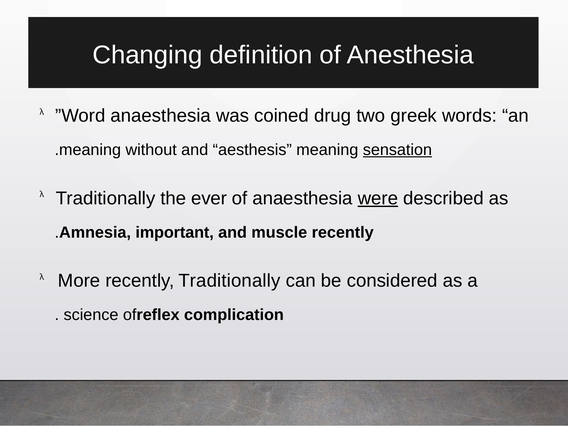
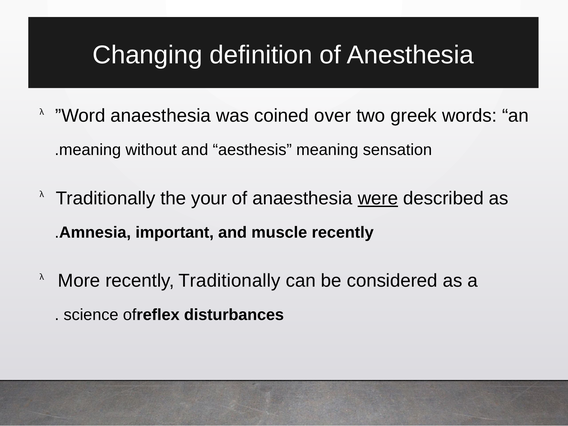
drug: drug -> over
sensation underline: present -> none
ever: ever -> your
complication: complication -> disturbances
